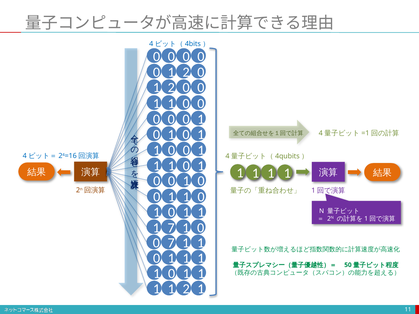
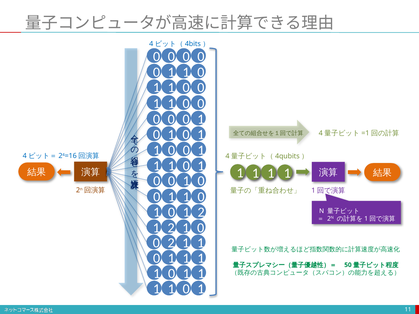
2 at (186, 72): 2 -> 1
2 at (171, 88): 2 -> 1
1 at (201, 213): 1 -> 2
7 at (171, 228): 7 -> 2
0 7: 7 -> 2
2 at (186, 289): 2 -> 0
